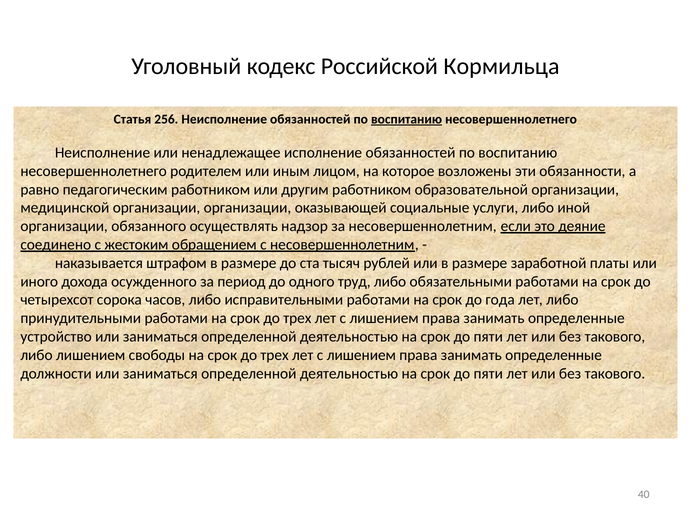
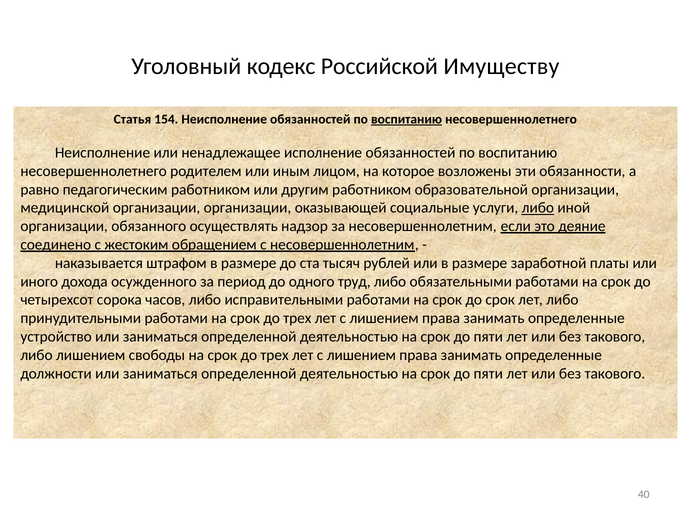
Кормильца: Кормильца -> Имуществу
256: 256 -> 154
либо at (538, 208) underline: none -> present
до года: года -> срок
